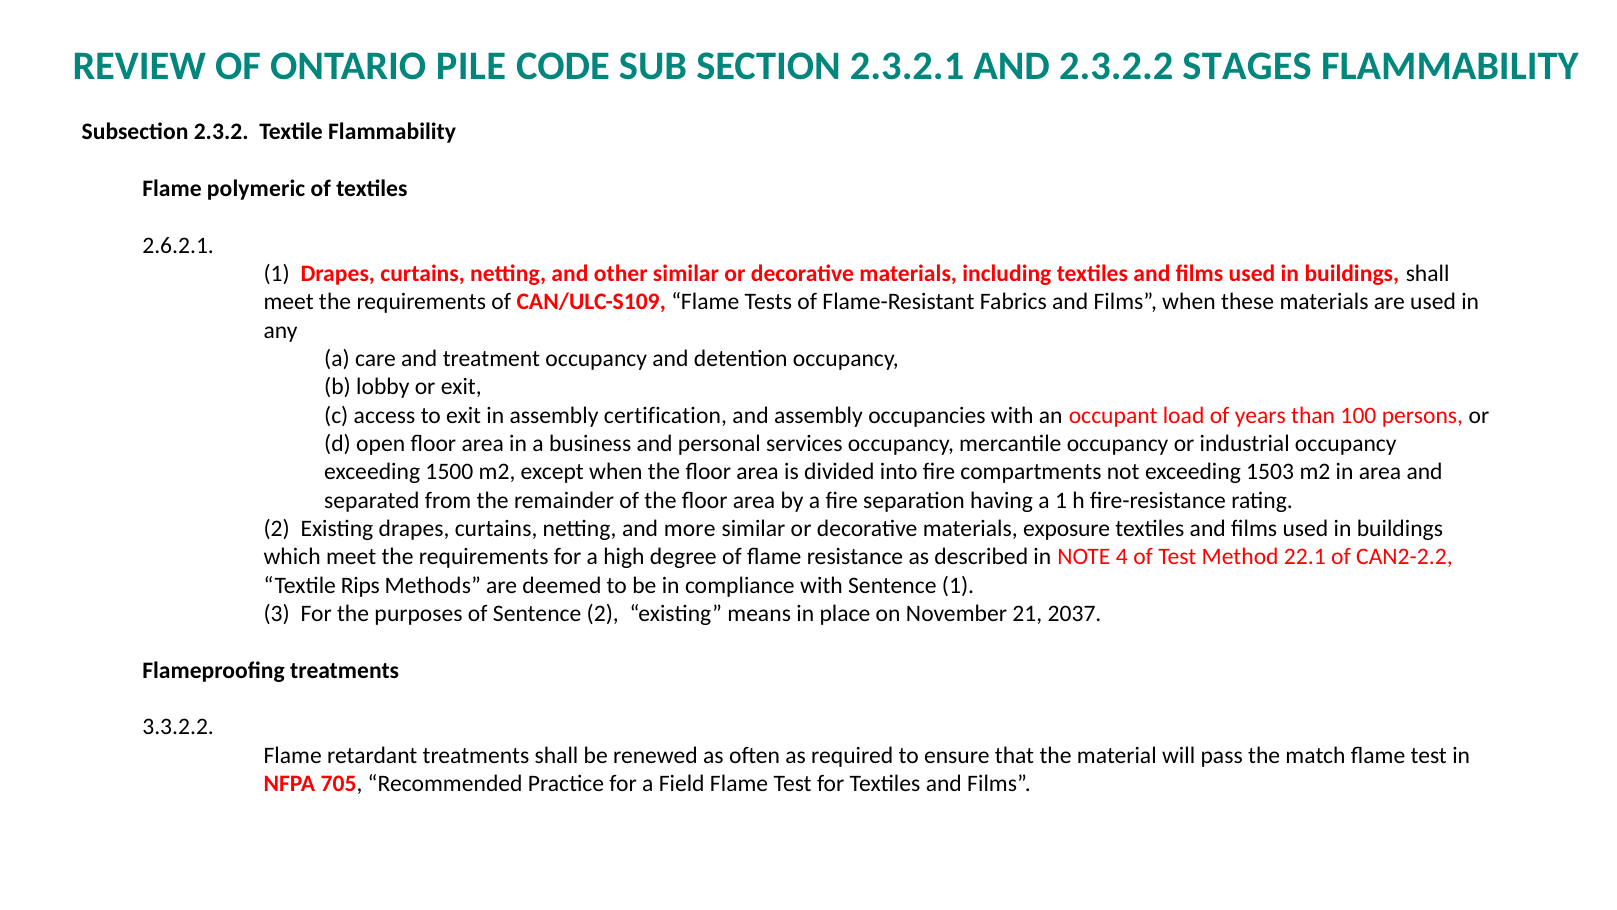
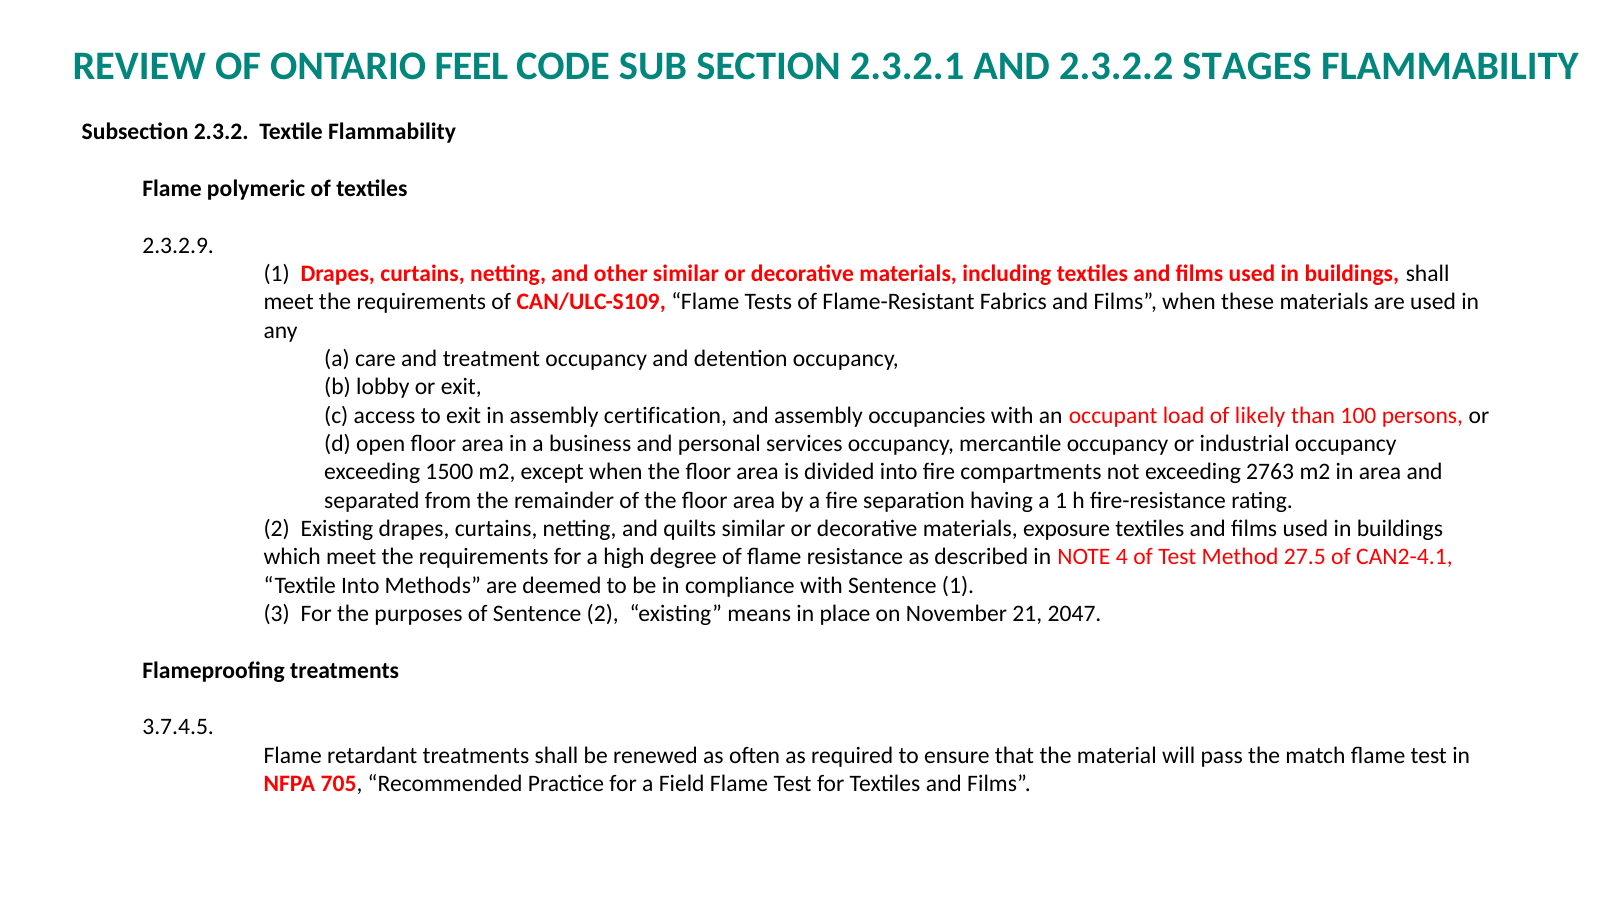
PILE: PILE -> FEEL
2.6.2.1: 2.6.2.1 -> 2.3.2.9
years: years -> likely
1503: 1503 -> 2763
more: more -> quilts
22.1: 22.1 -> 27.5
CAN2-2.2: CAN2-2.2 -> CAN2-4.1
Textile Rips: Rips -> Into
2037: 2037 -> 2047
3.3.2.2: 3.3.2.2 -> 3.7.4.5
